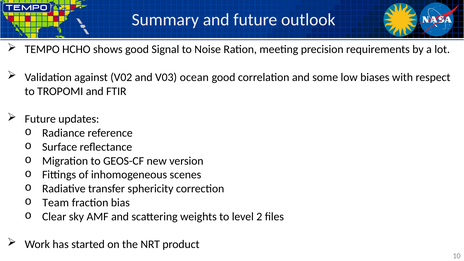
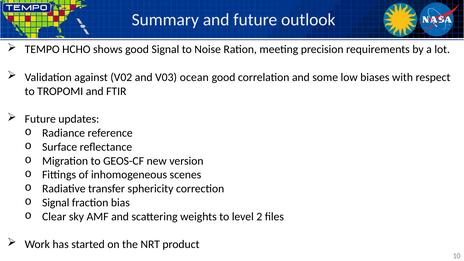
Team at (56, 203): Team -> Signal
